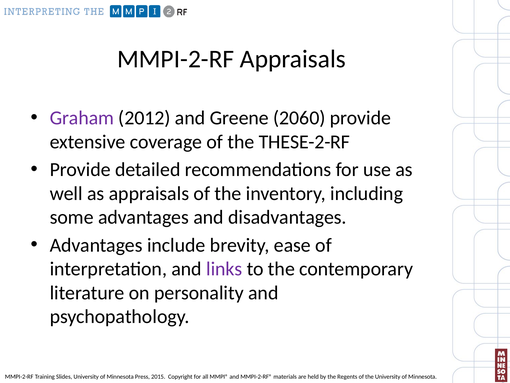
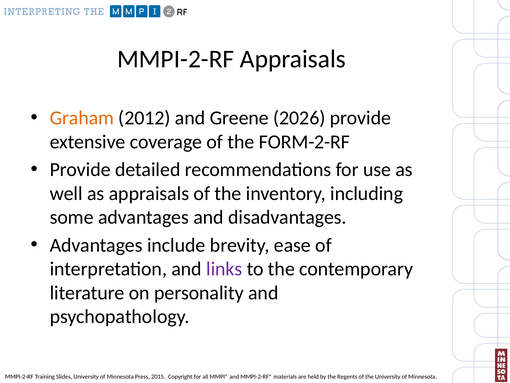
Graham colour: purple -> orange
2060: 2060 -> 2026
THESE-2-RF: THESE-2-RF -> FORM-2-RF
